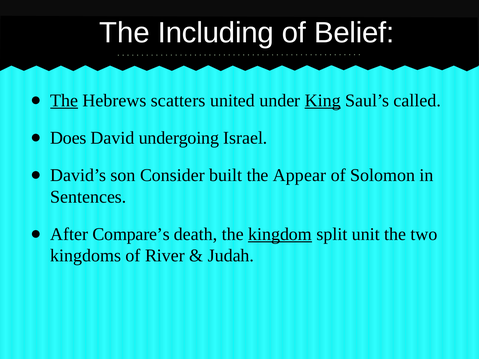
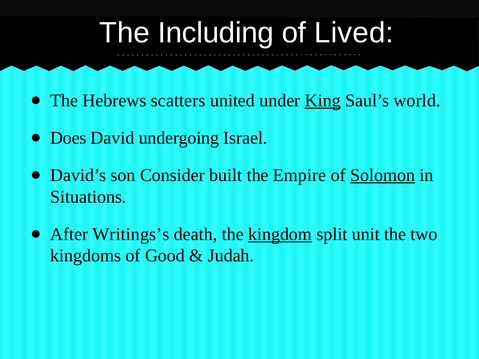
Belief: Belief -> Lived
The at (64, 101) underline: present -> none
called: called -> world
Appear: Appear -> Empire
Solomon underline: none -> present
Sentences: Sentences -> Situations
Compare’s: Compare’s -> Writings’s
River: River -> Good
